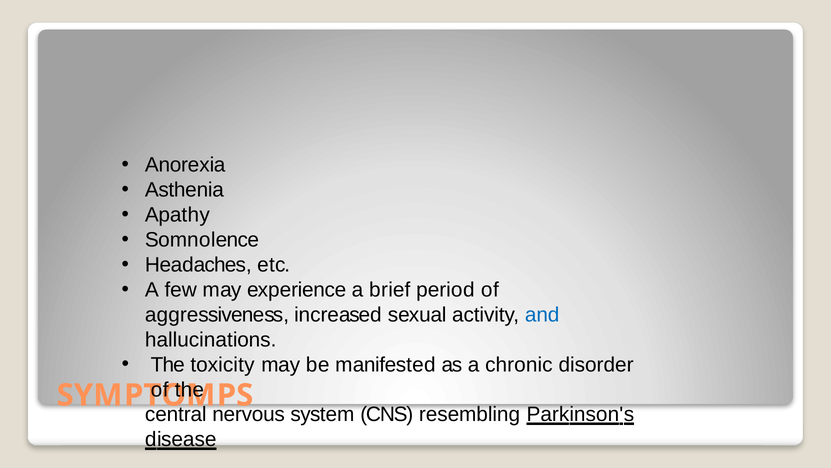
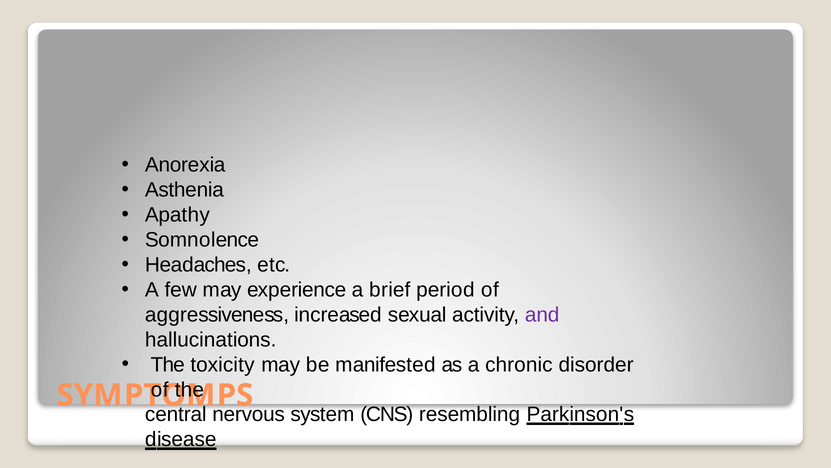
and colour: blue -> purple
